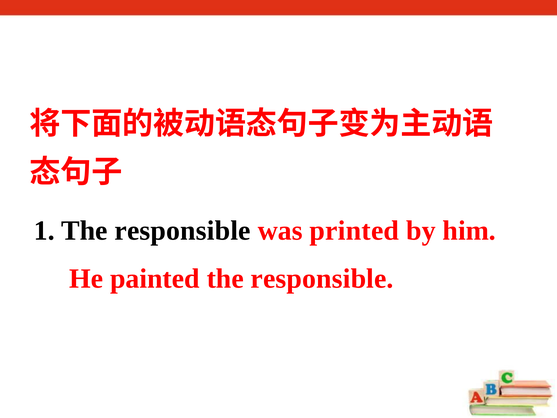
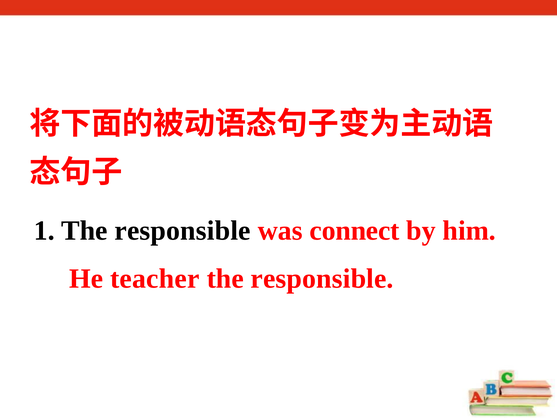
printed: printed -> connect
painted: painted -> teacher
